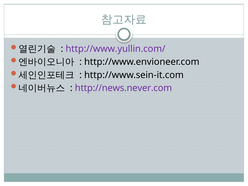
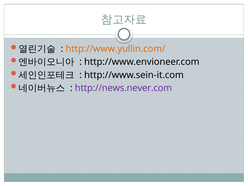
http://www.yullin.com/ colour: purple -> orange
